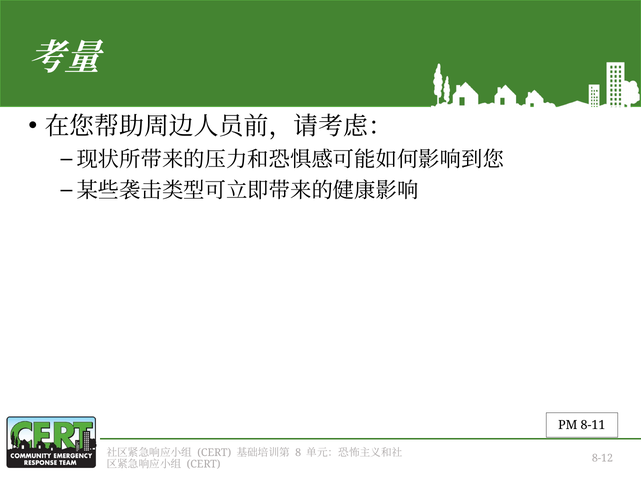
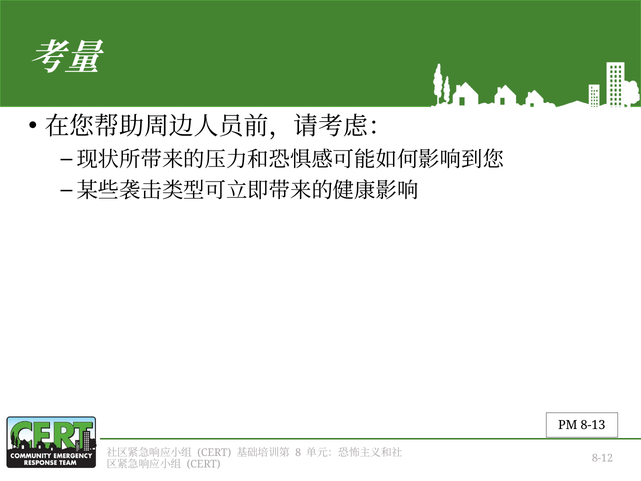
8-11: 8-11 -> 8-13
